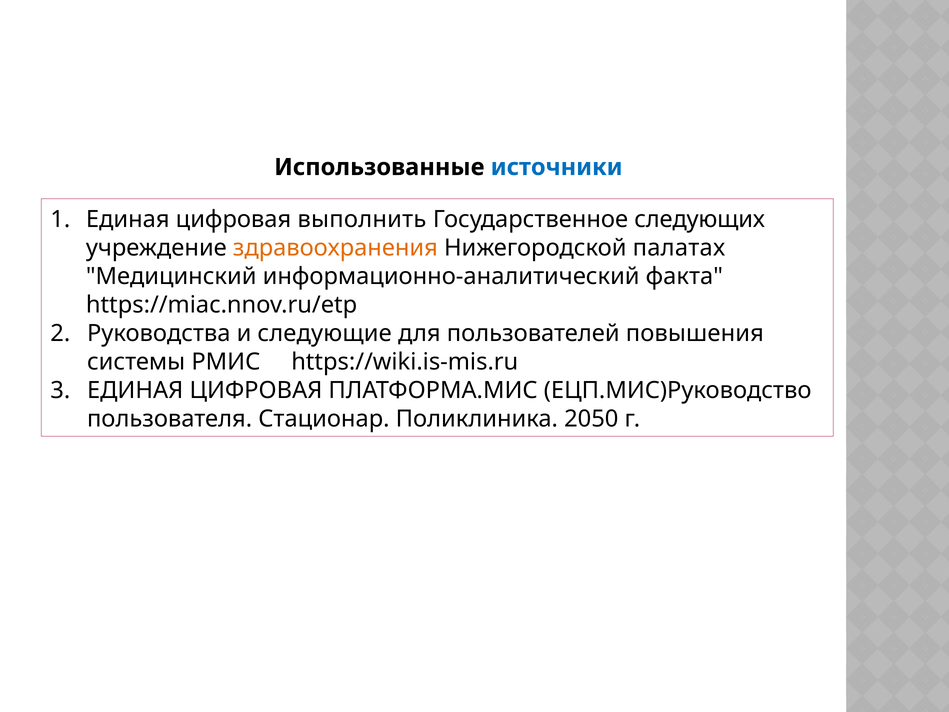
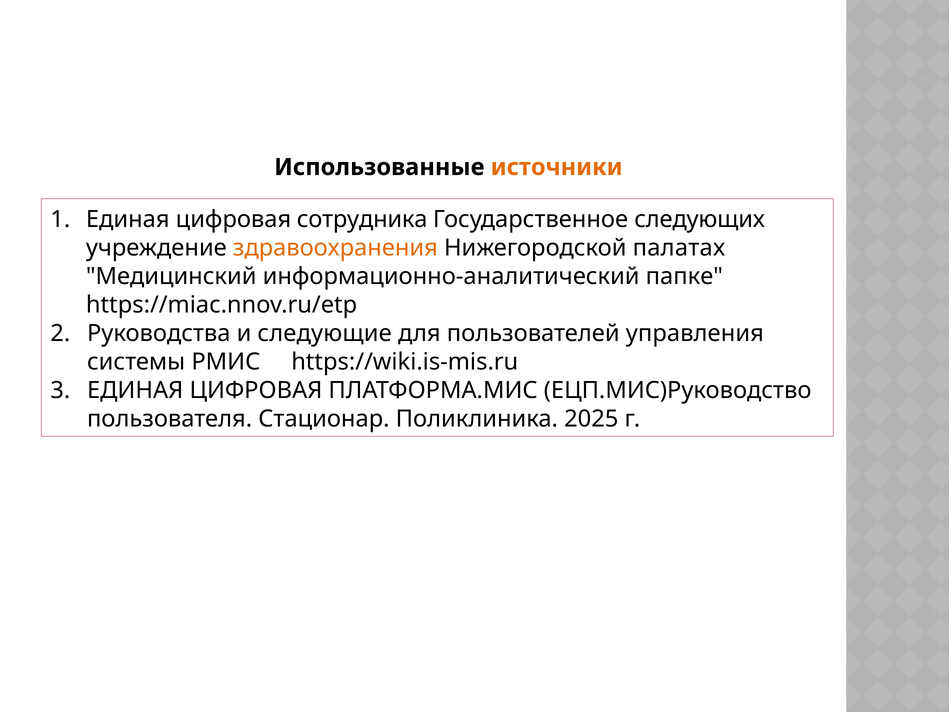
источники colour: blue -> orange
выполнить: выполнить -> сотрудника
факта: факта -> папке
повышения: повышения -> управления
2050: 2050 -> 2025
